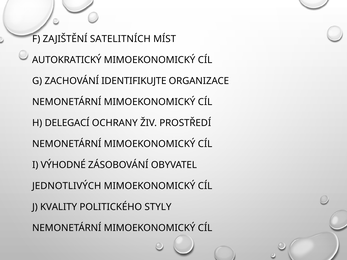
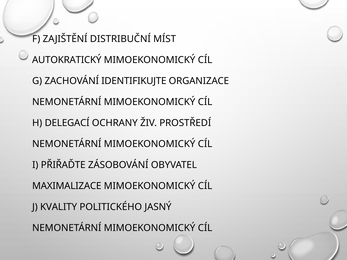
SATELITNÍCH: SATELITNÍCH -> DISTRIBUČNÍ
VÝHODNÉ: VÝHODNÉ -> PŘIŘAĎTE
JEDNOTLIVÝCH: JEDNOTLIVÝCH -> MAXIMALIZACE
STYLY: STYLY -> JASNÝ
